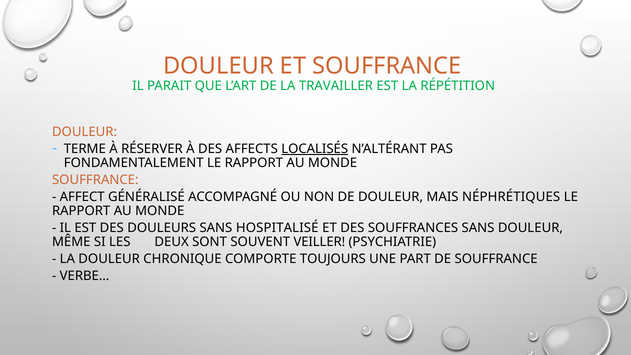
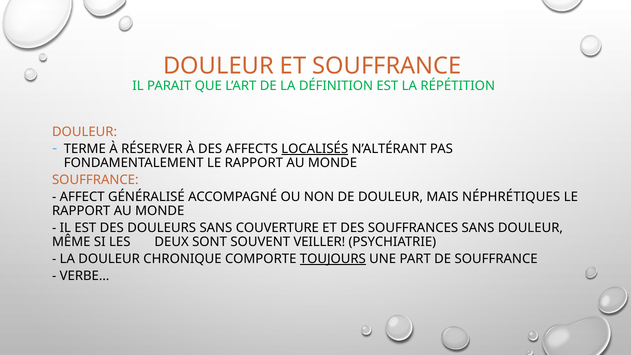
TRAVAILLER: TRAVAILLER -> DÉFINITION
HOSPITALISÉ: HOSPITALISÉ -> COUVERTURE
TOUJOURS underline: none -> present
